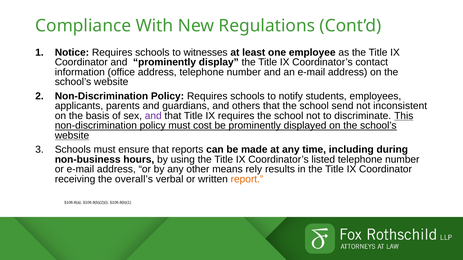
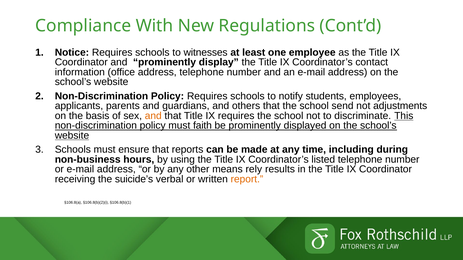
inconsistent: inconsistent -> adjustments
and at (153, 116) colour: purple -> orange
cost: cost -> faith
overall’s: overall’s -> suicide’s
